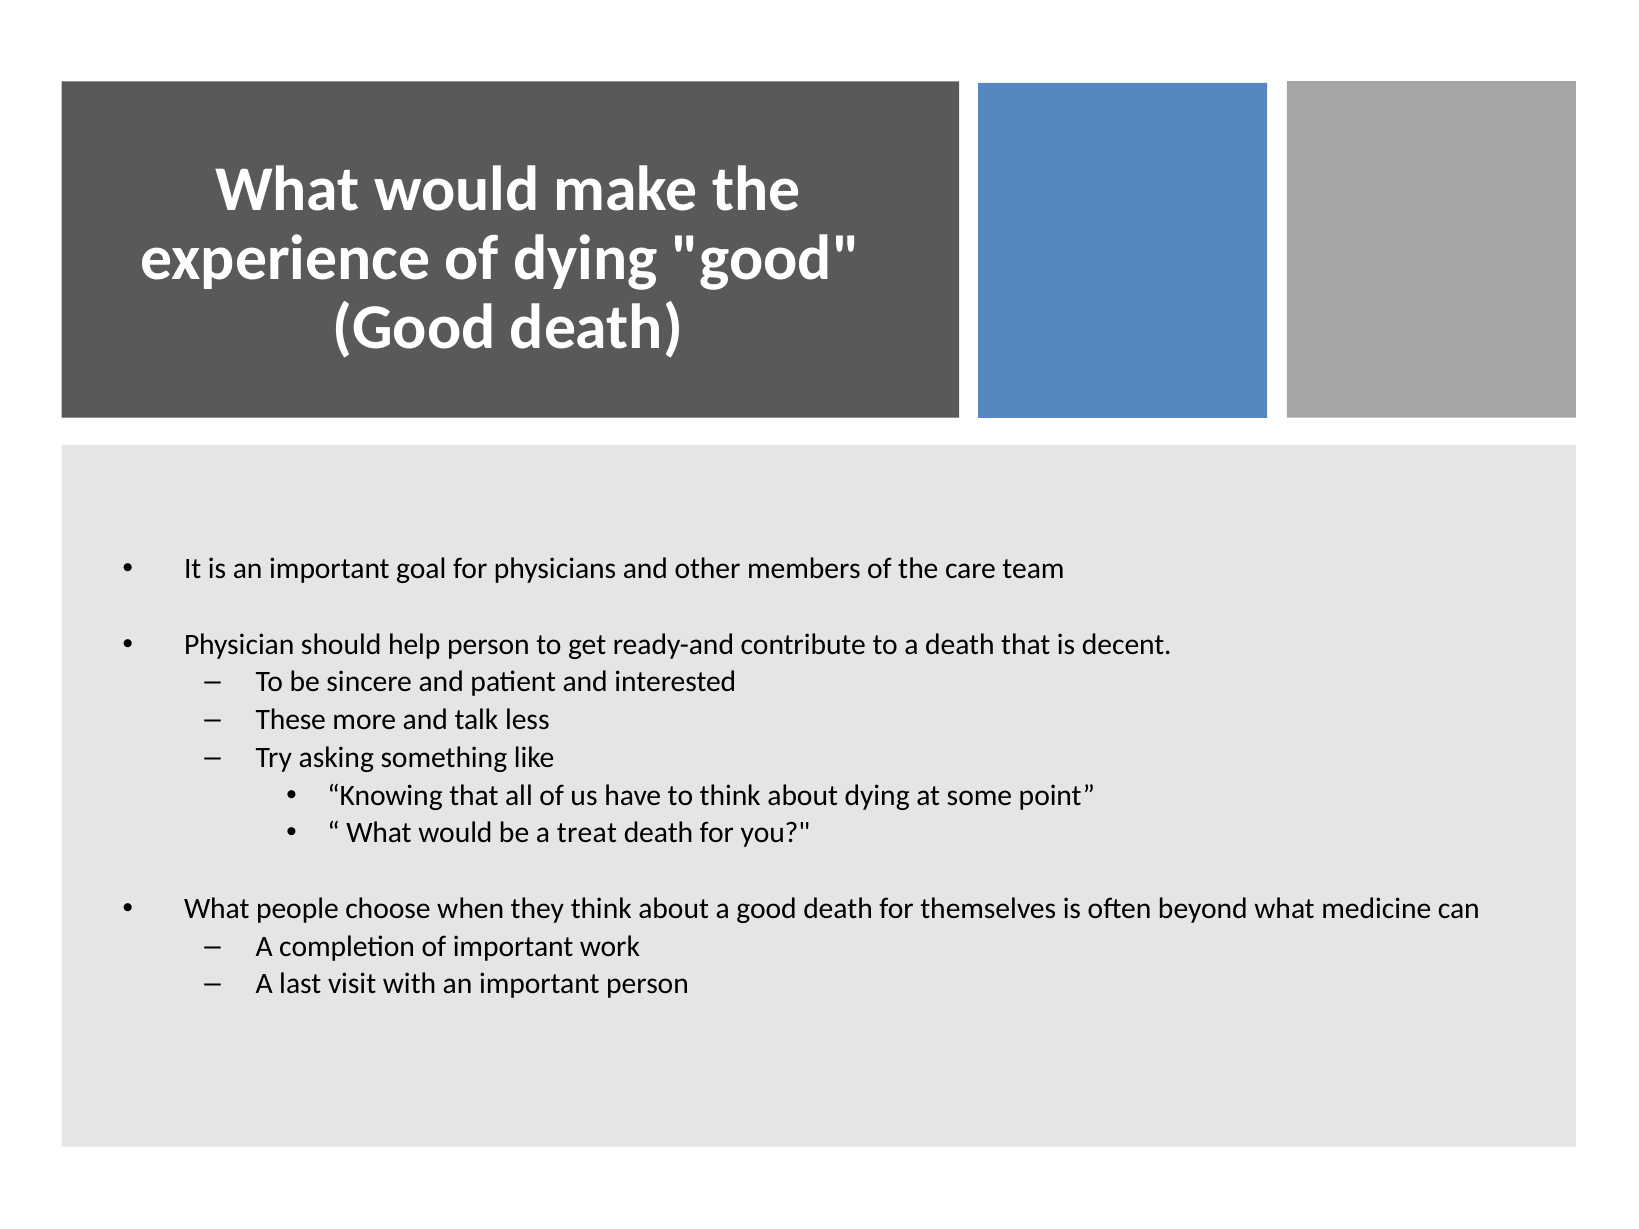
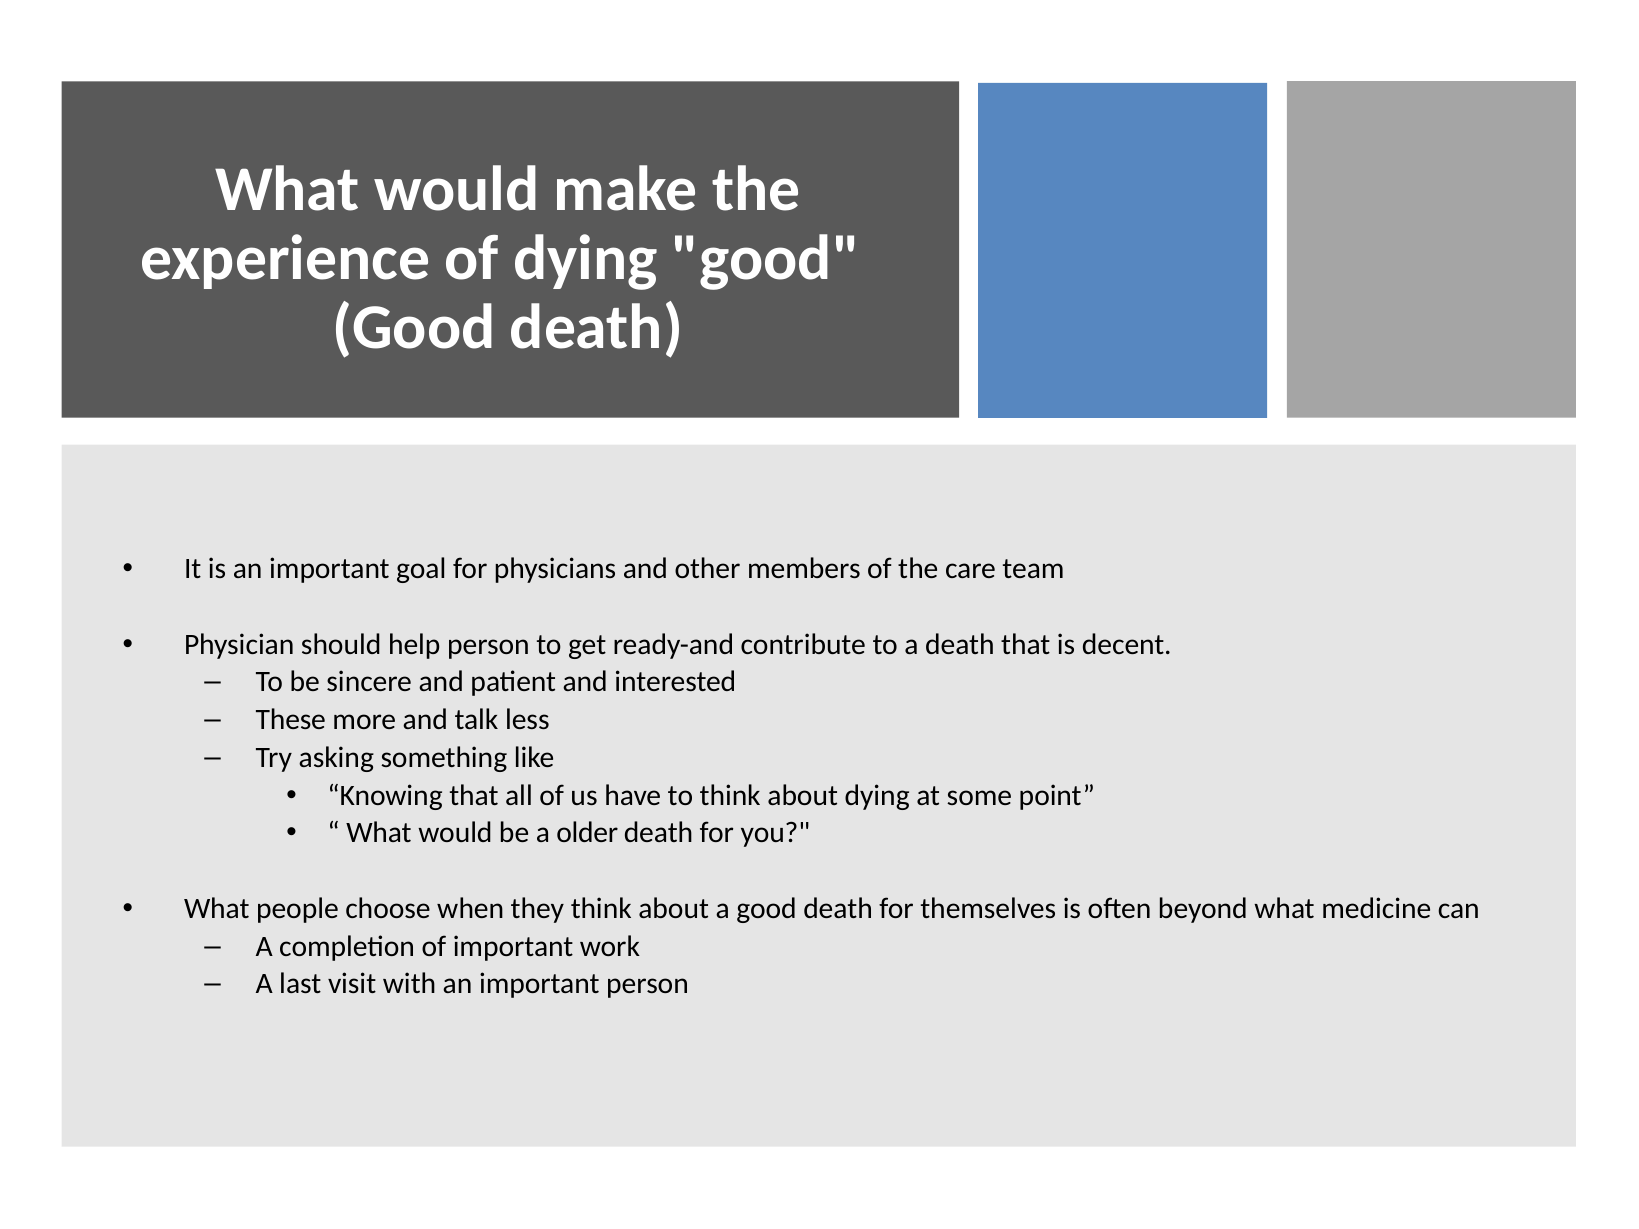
treat: treat -> older
